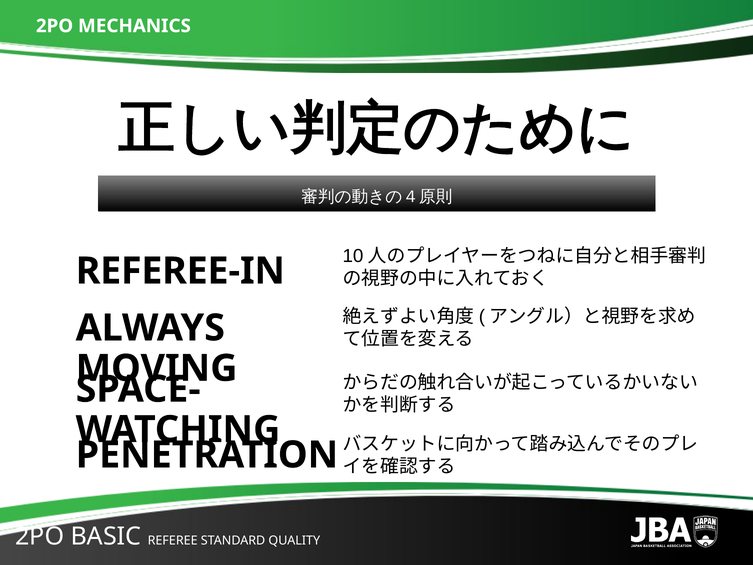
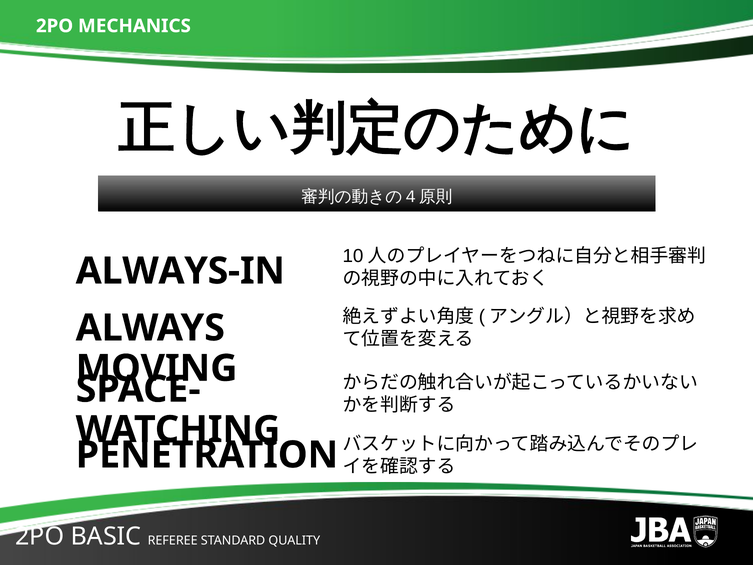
REFEREE-IN: REFEREE-IN -> ALWAYS-IN
